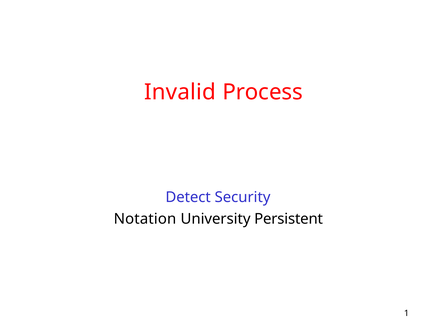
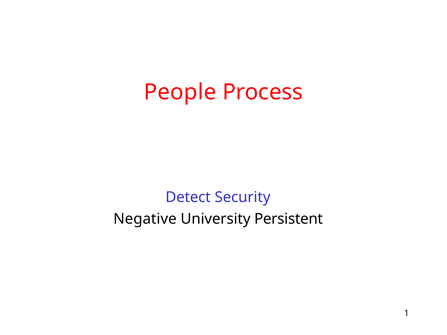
Invalid: Invalid -> People
Notation: Notation -> Negative
